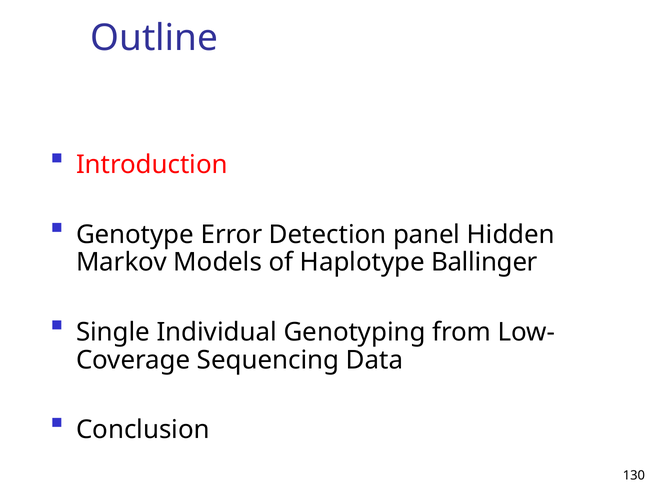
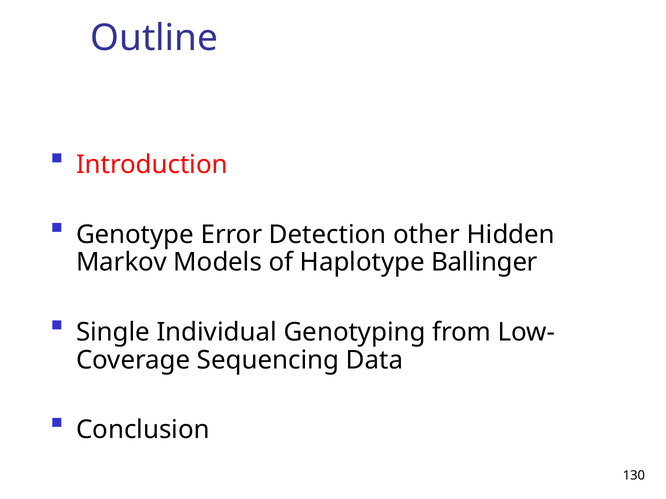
panel: panel -> other
